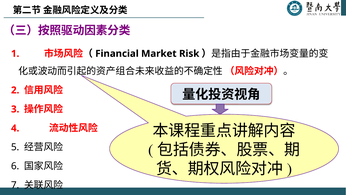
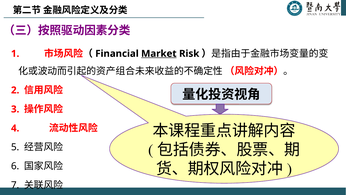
Market underline: none -> present
